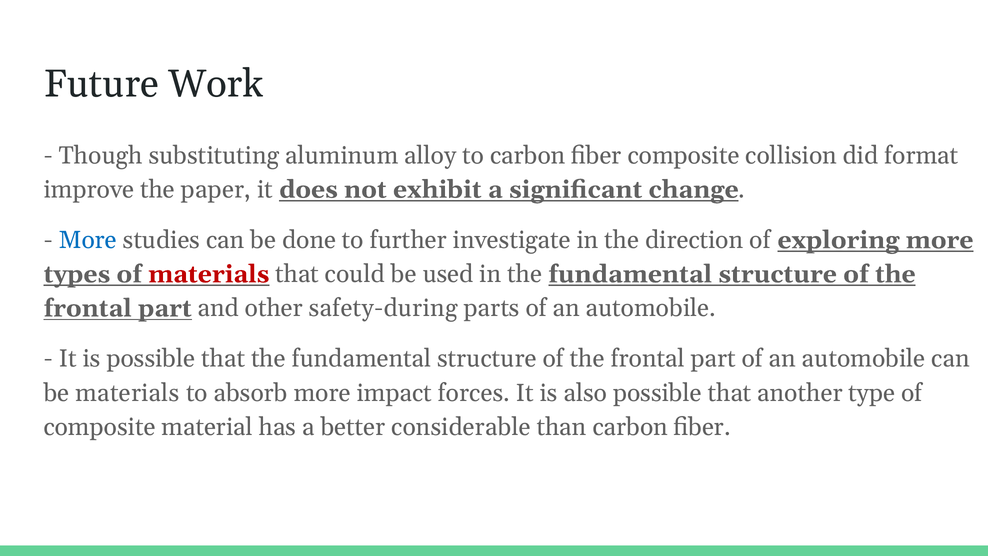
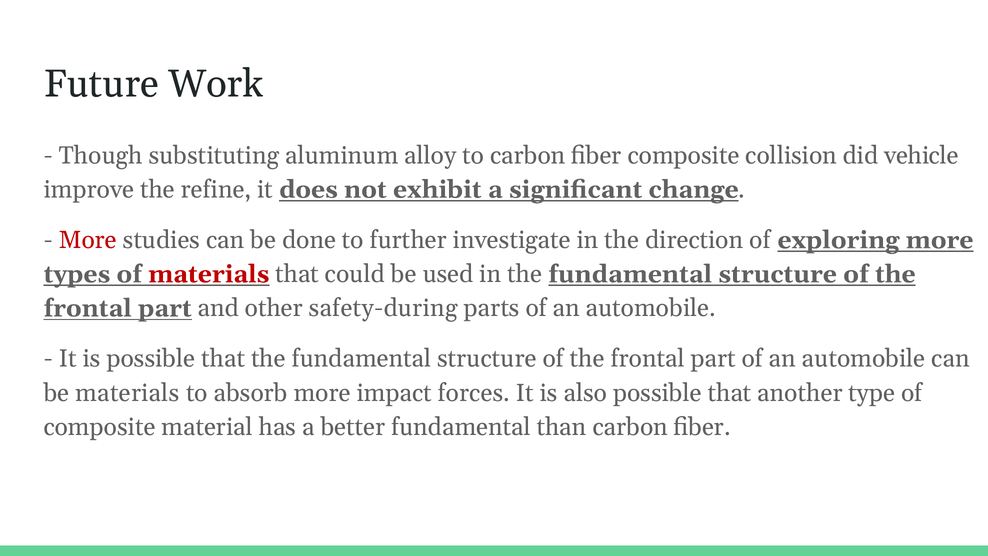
format: format -> vehicle
paper: paper -> refine
More at (88, 240) colour: blue -> red
better considerable: considerable -> fundamental
